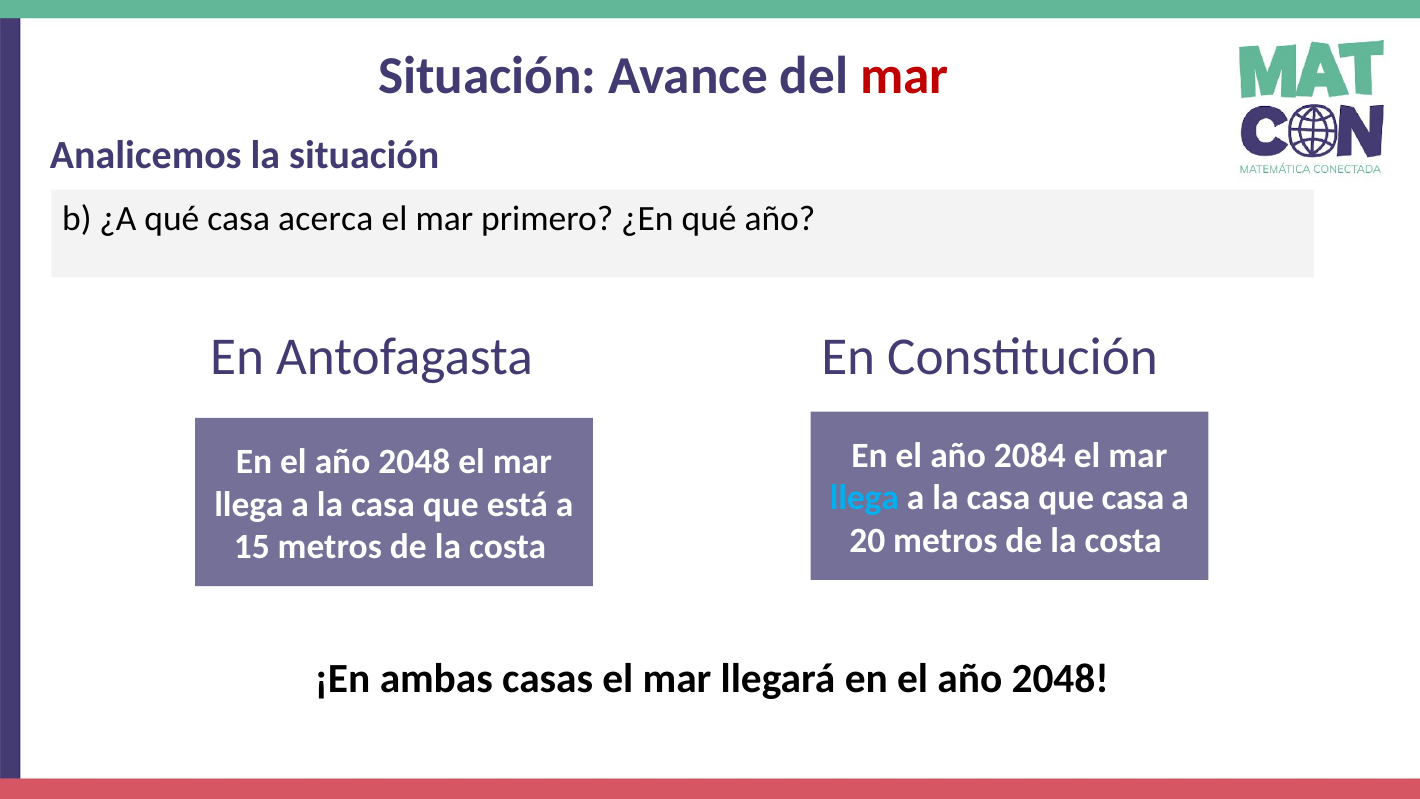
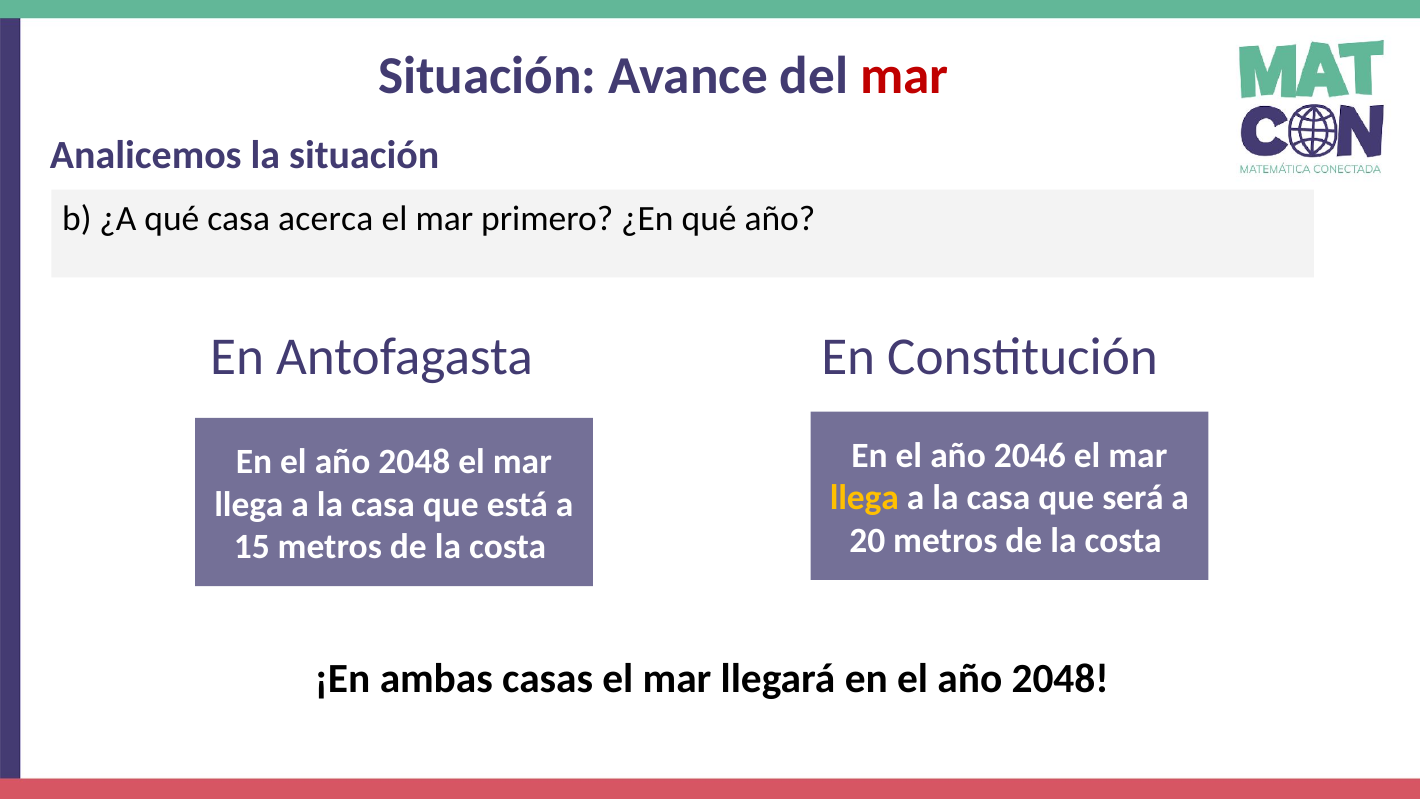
2084: 2084 -> 2046
llega at (864, 498) colour: light blue -> yellow
que casa: casa -> será
